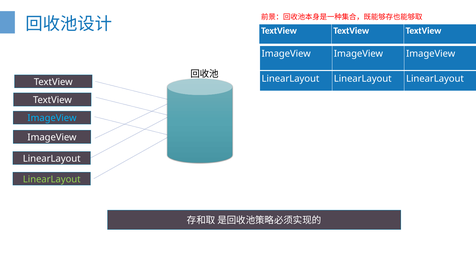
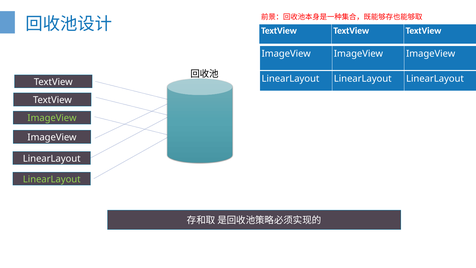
ImageView at (52, 118) colour: light blue -> light green
